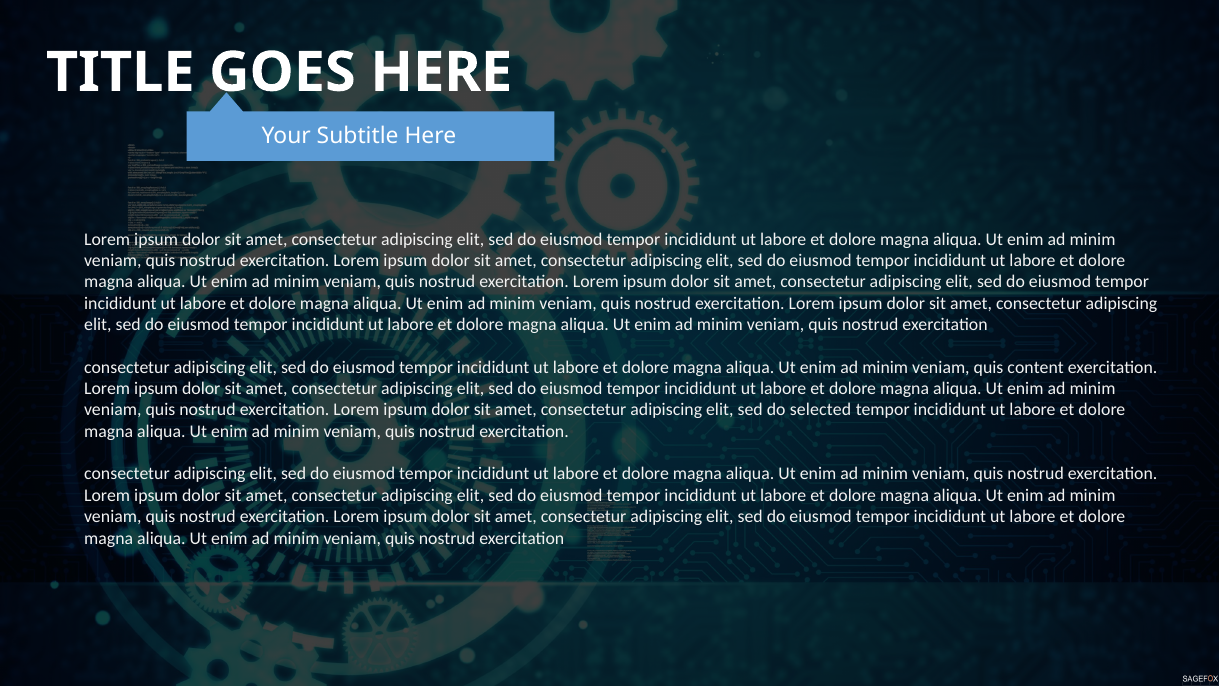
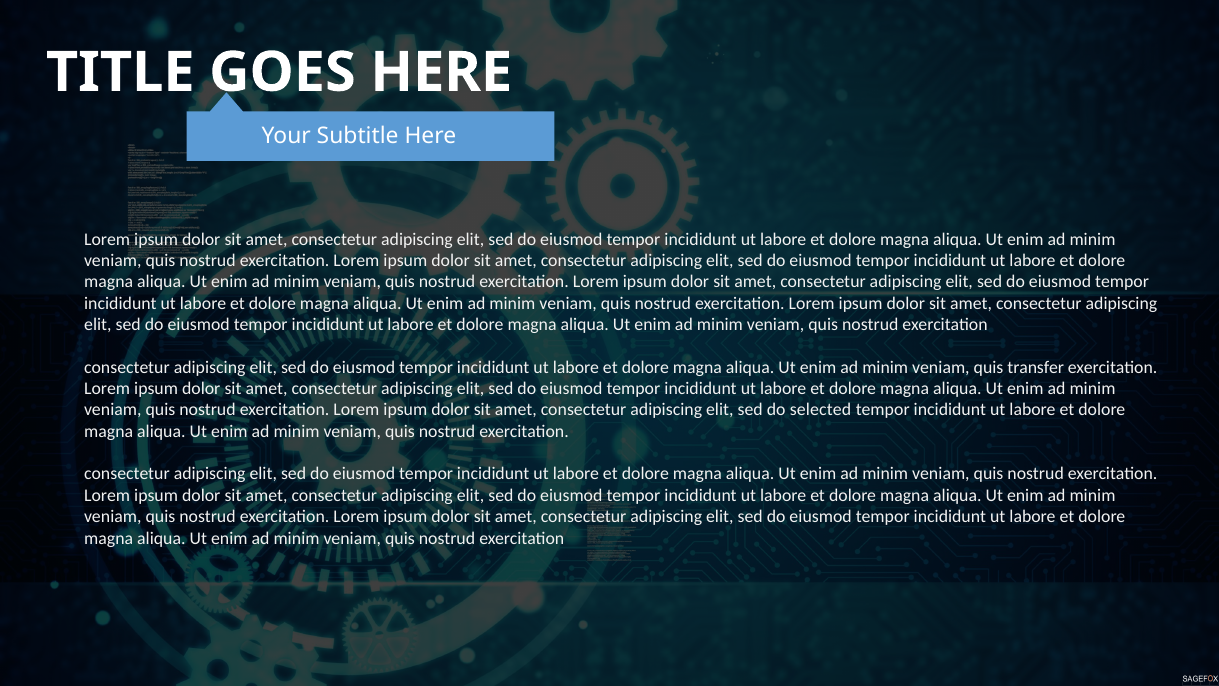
content: content -> transfer
